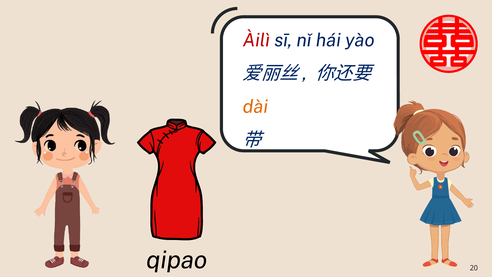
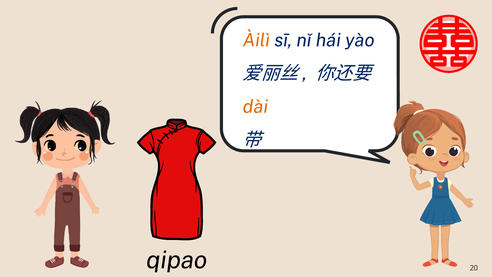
Àilì colour: red -> orange
